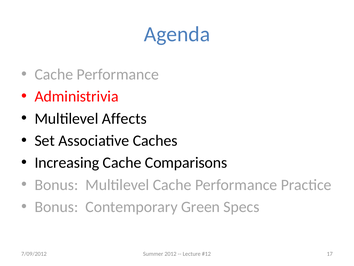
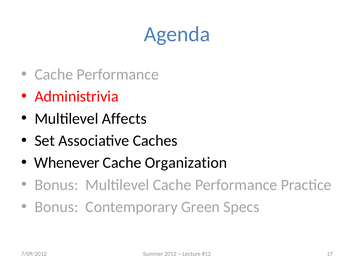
Increasing: Increasing -> Whenever
Comparisons: Comparisons -> Organization
